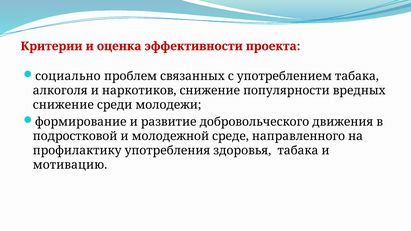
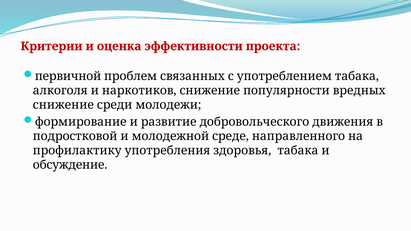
социально: социально -> первичной
мотивацию: мотивацию -> обсуждение
